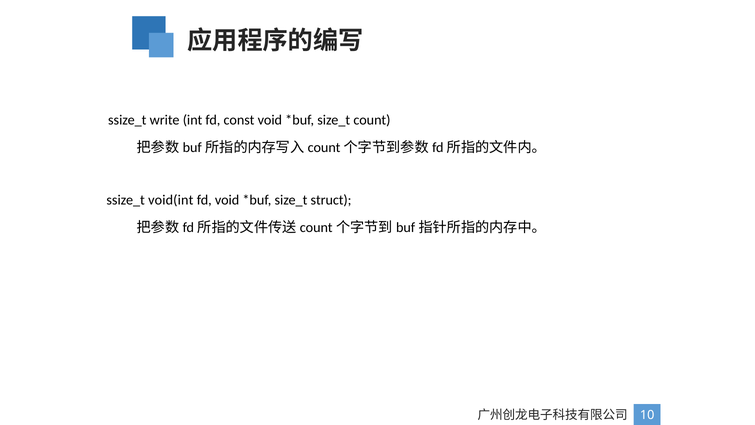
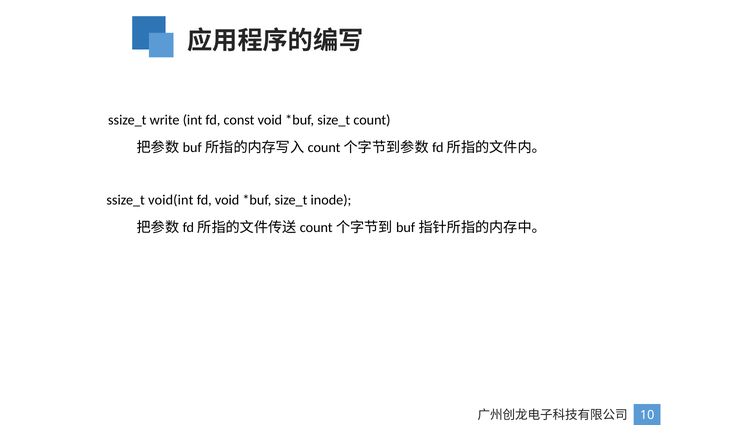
struct: struct -> inode
